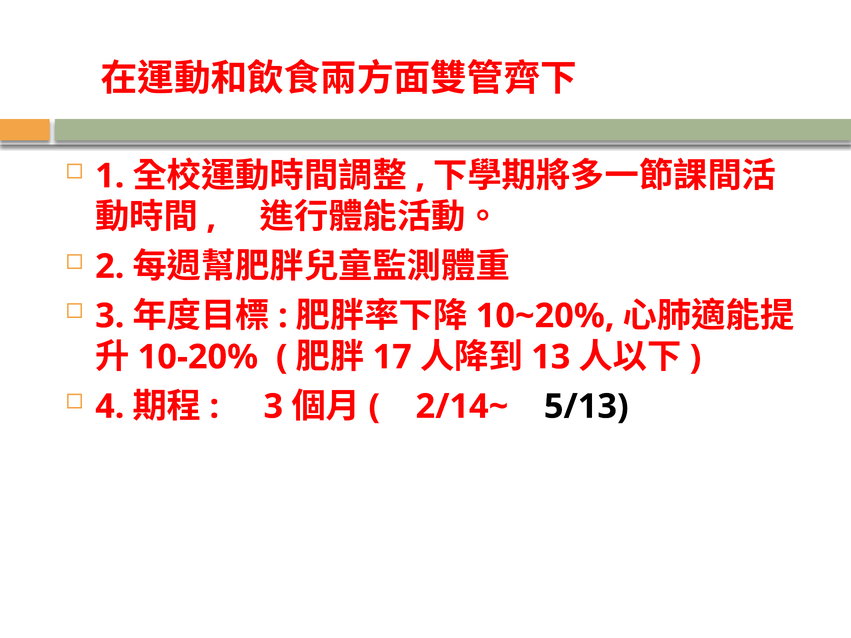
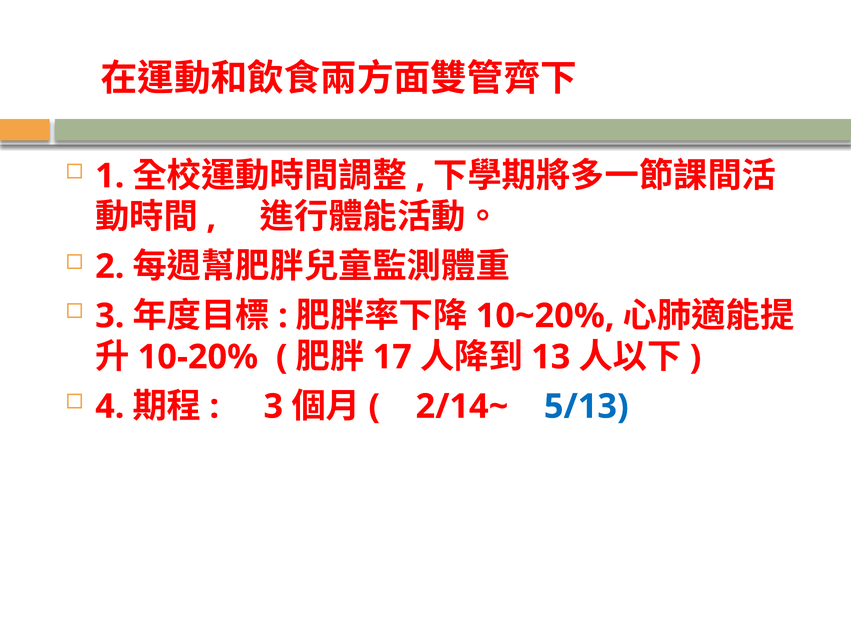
5/13 colour: black -> blue
